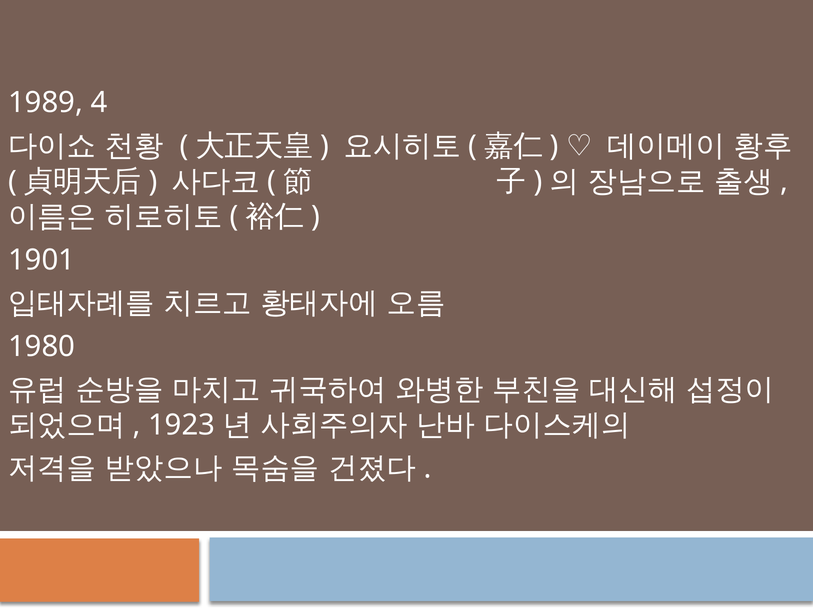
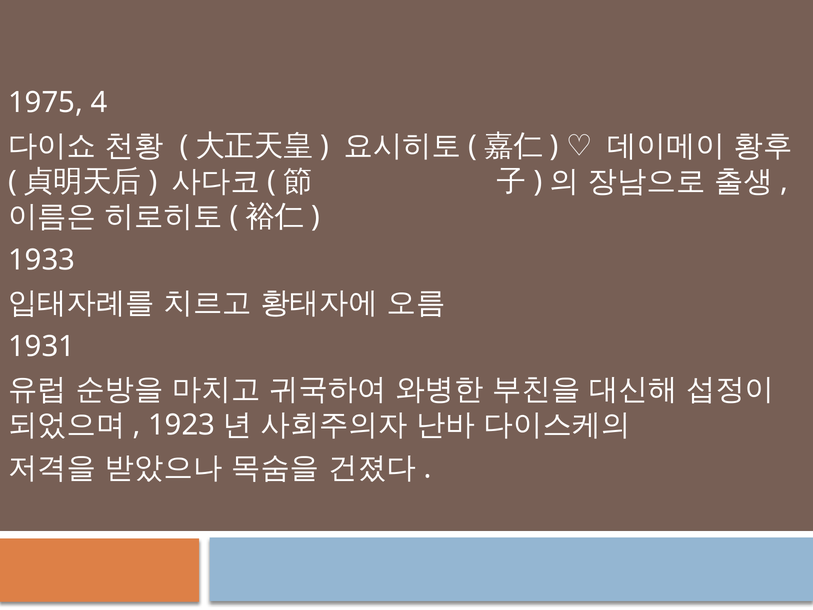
1989: 1989 -> 1975
1901: 1901 -> 1933
1980: 1980 -> 1931
